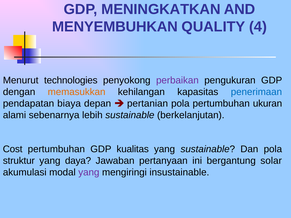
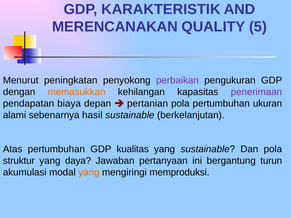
MENINGKATKAN: MENINGKATKAN -> KARAKTERISTIK
MENYEMBUHKAN: MENYEMBUHKAN -> MERENCANAKAN
4: 4 -> 5
technologies: technologies -> peningkatan
penerimaan colour: blue -> purple
lebih: lebih -> hasil
Cost: Cost -> Atas
solar: solar -> turun
yang at (89, 173) colour: purple -> orange
insustainable: insustainable -> memproduksi
